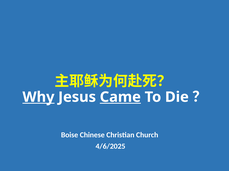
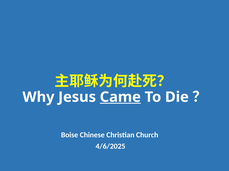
Why underline: present -> none
